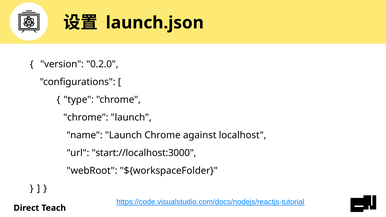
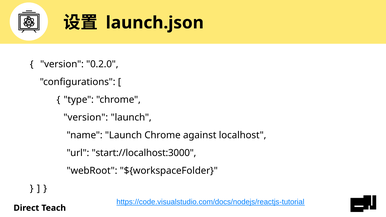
chrome at (86, 117): chrome -> version
